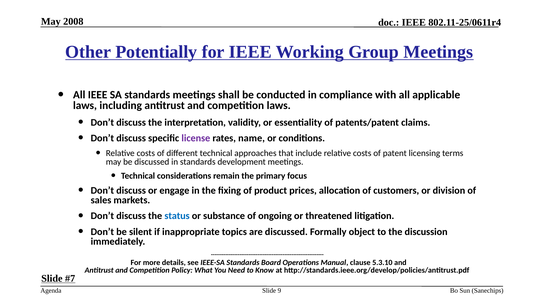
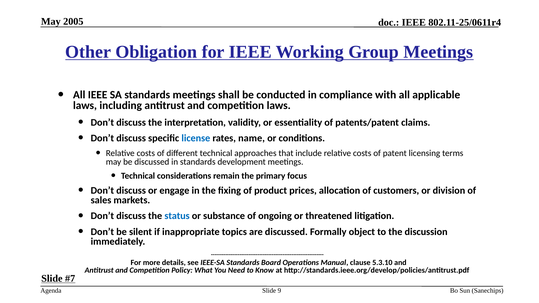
2008: 2008 -> 2005
Potentially: Potentially -> Obligation
license colour: purple -> blue
